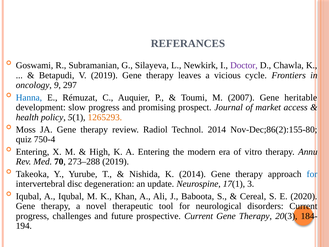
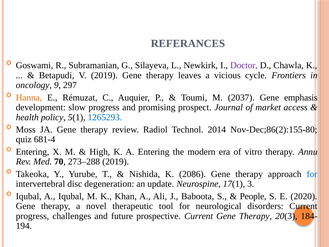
Hanna colour: blue -> orange
2007: 2007 -> 2037
heritable: heritable -> emphasis
1265293 colour: orange -> blue
750-4: 750-4 -> 681-4
K 2014: 2014 -> 2086
Cereal: Cereal -> People
